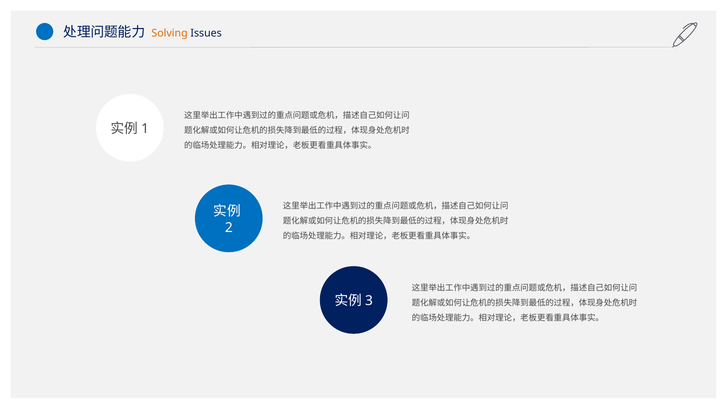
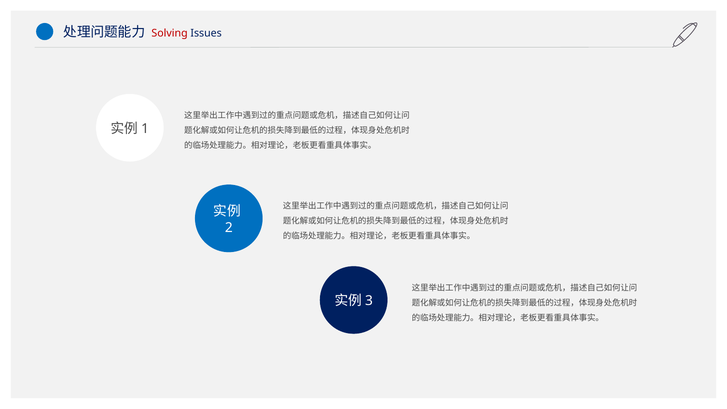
Solving colour: orange -> red
